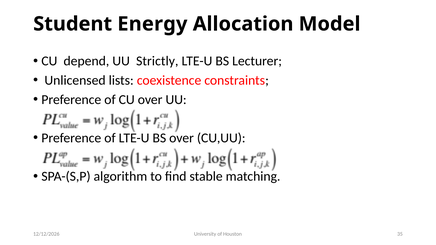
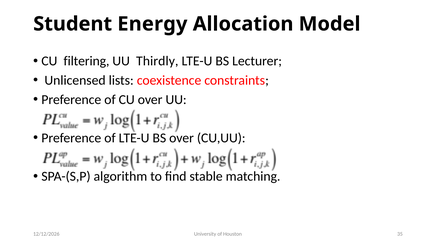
depend: depend -> filtering
Strictly: Strictly -> Thirdly
